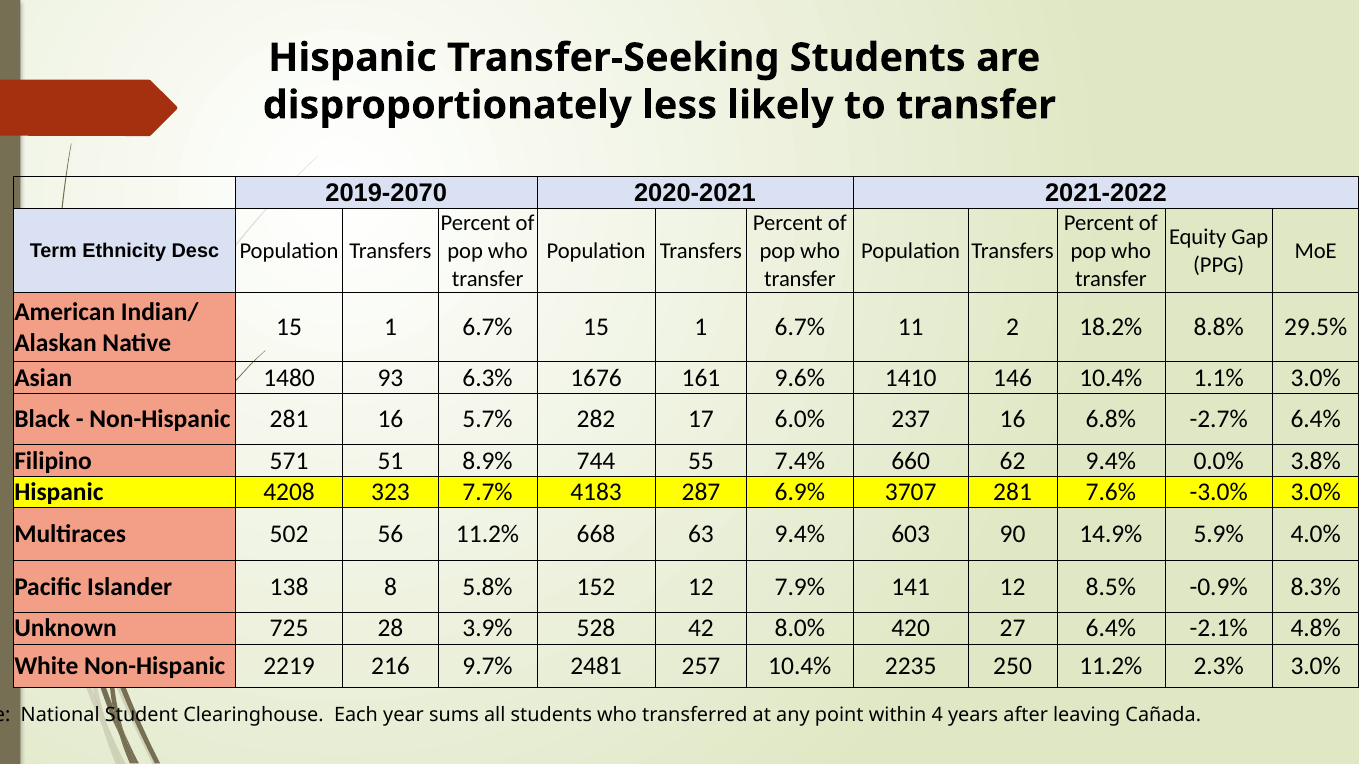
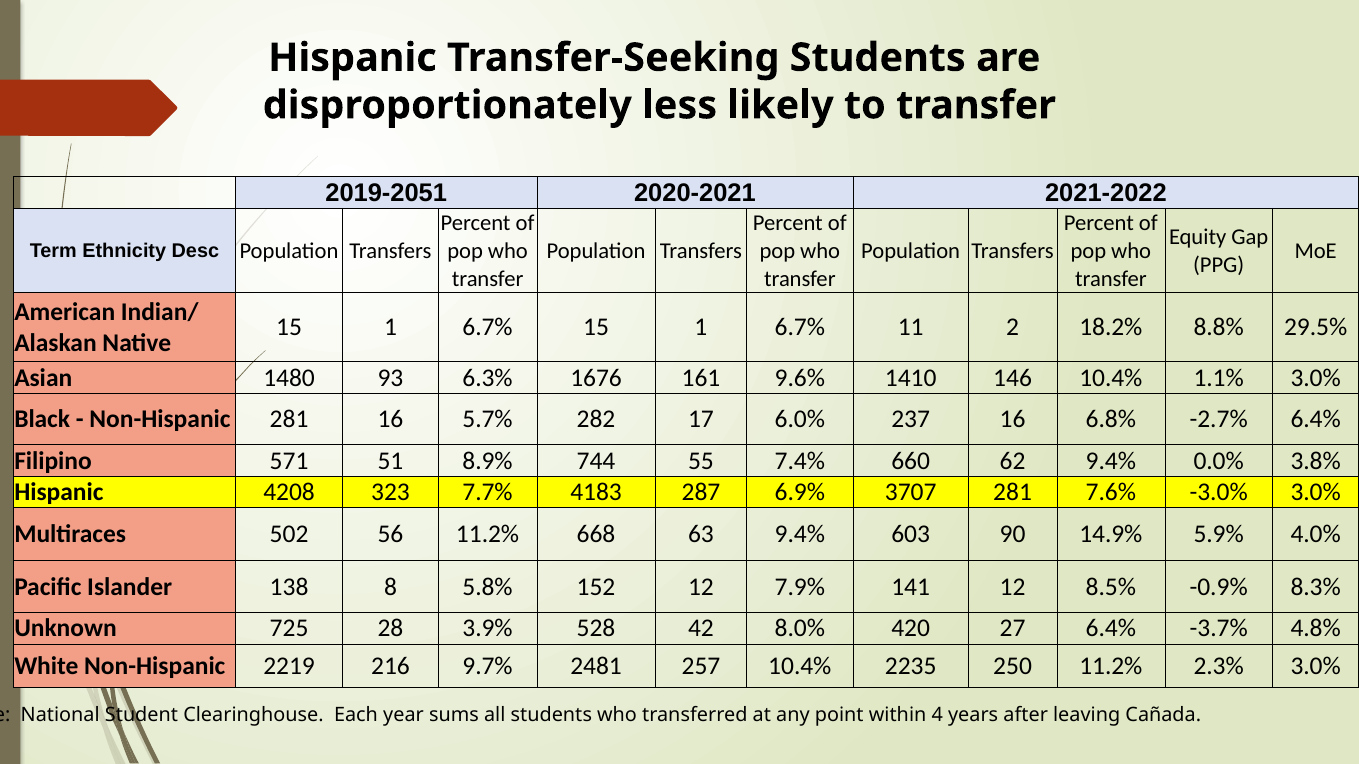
2019-2070: 2019-2070 -> 2019-2051
-2.1%: -2.1% -> -3.7%
